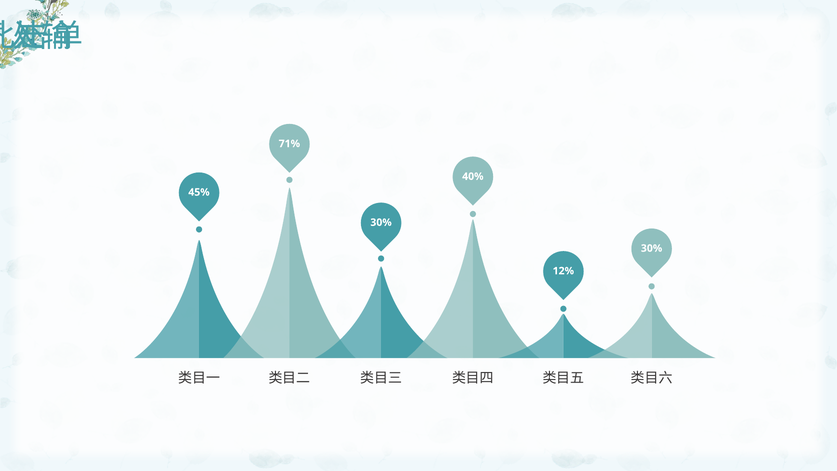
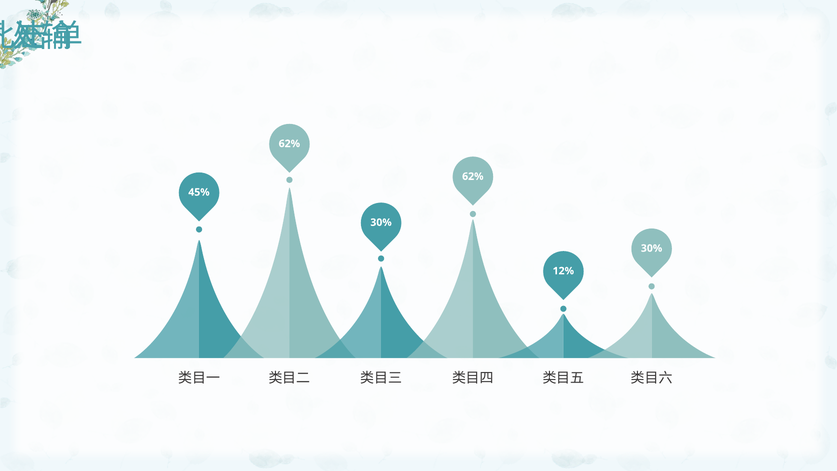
71% at (289, 144): 71% -> 62%
40% at (473, 176): 40% -> 62%
